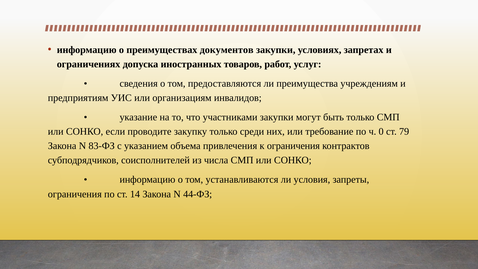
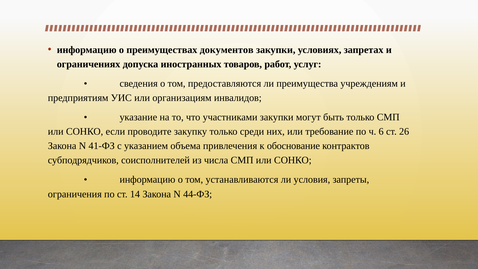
0: 0 -> 6
79: 79 -> 26
83-ФЗ: 83-ФЗ -> 41-ФЗ
к ограничения: ограничения -> обоснование
